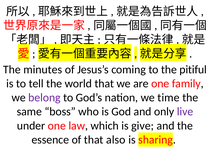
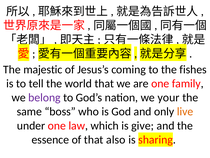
minutes: minutes -> majestic
pitiful: pitiful -> fishes
time: time -> your
live colour: purple -> orange
